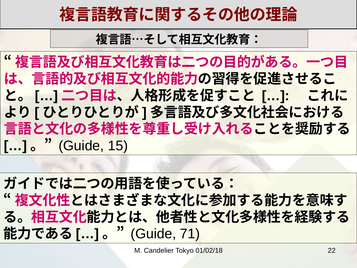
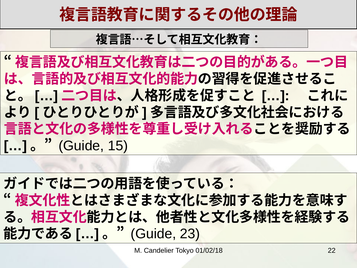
71: 71 -> 23
